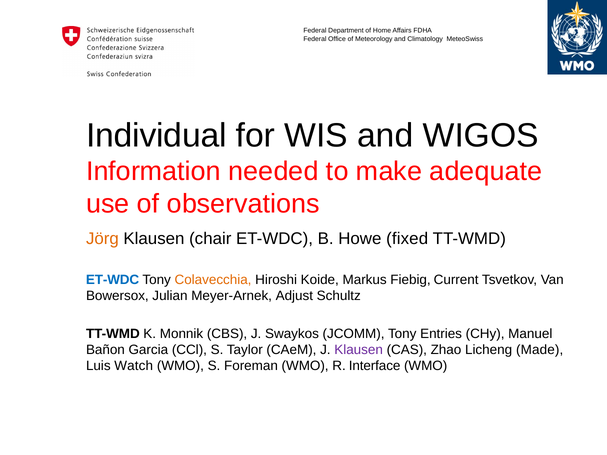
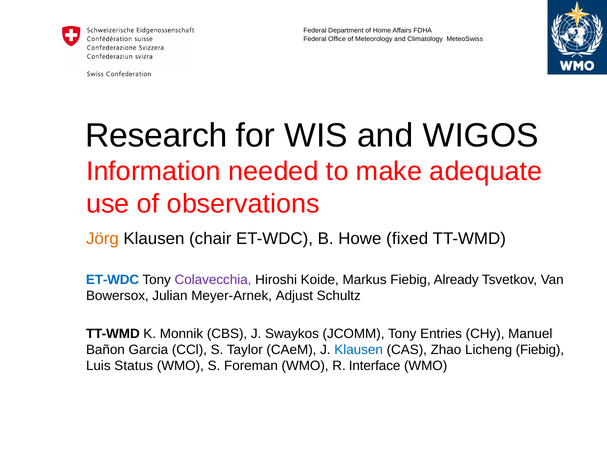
Individual: Individual -> Research
Colavecchia colour: orange -> purple
Current: Current -> Already
Klausen at (359, 350) colour: purple -> blue
Licheng Made: Made -> Fiebig
Watch: Watch -> Status
